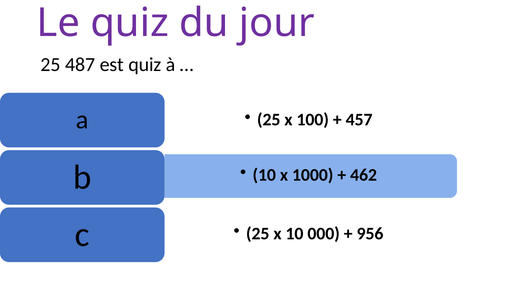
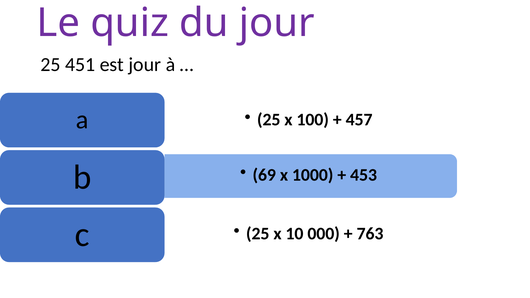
487: 487 -> 451
est quiz: quiz -> jour
10 at (264, 175): 10 -> 69
462: 462 -> 453
956: 956 -> 763
